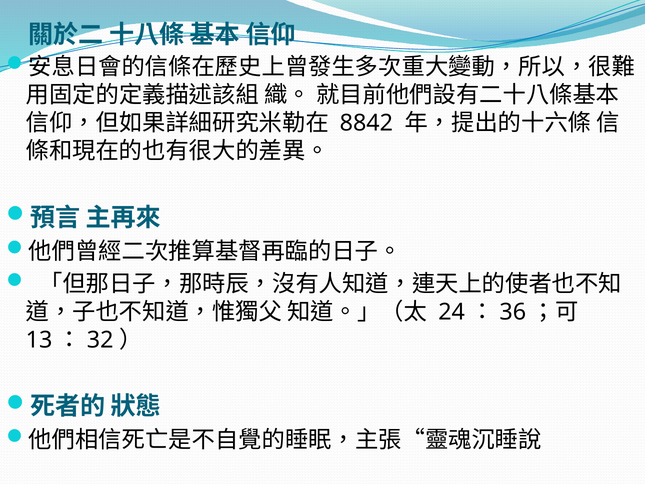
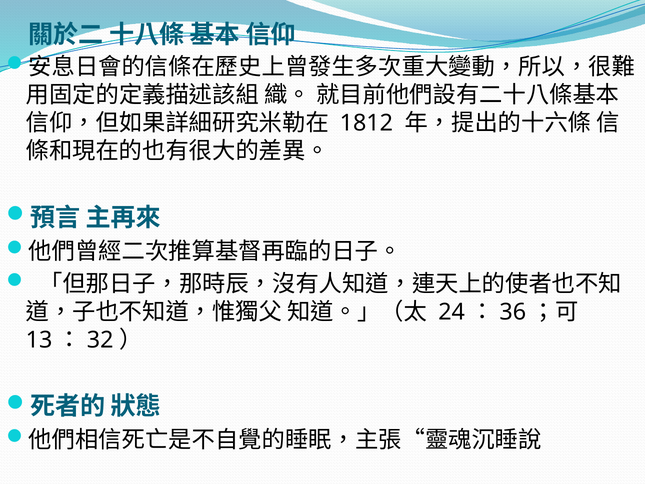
8842: 8842 -> 1812
